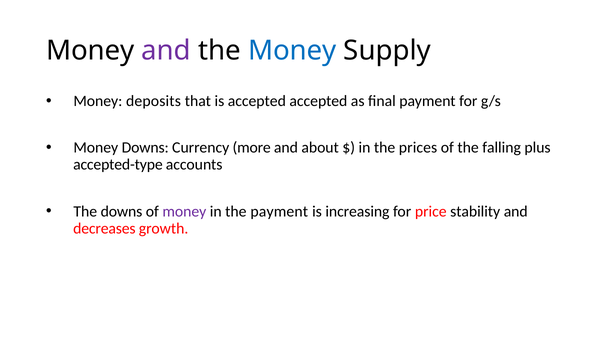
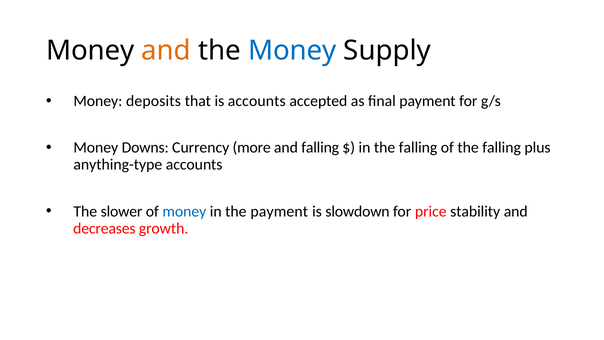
and at (166, 51) colour: purple -> orange
is accepted: accepted -> accounts
and about: about -> falling
in the prices: prices -> falling
accepted-type: accepted-type -> anything-type
The downs: downs -> slower
money at (184, 211) colour: purple -> blue
increasing: increasing -> slowdown
